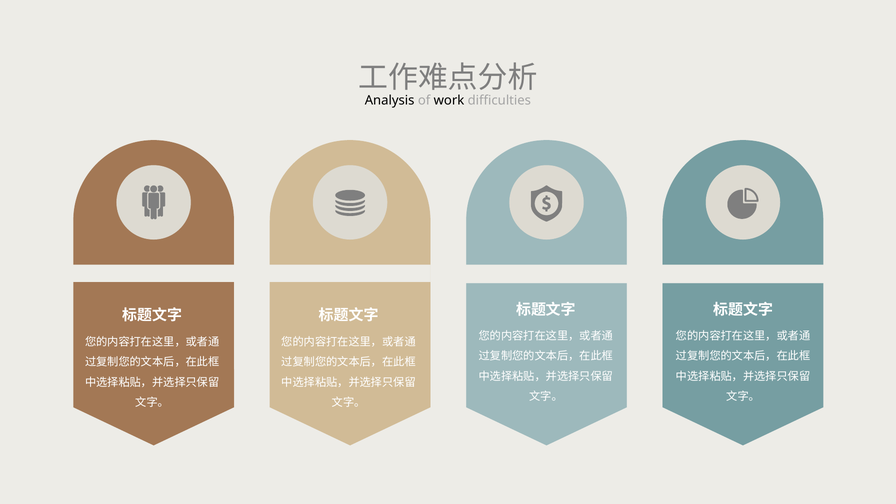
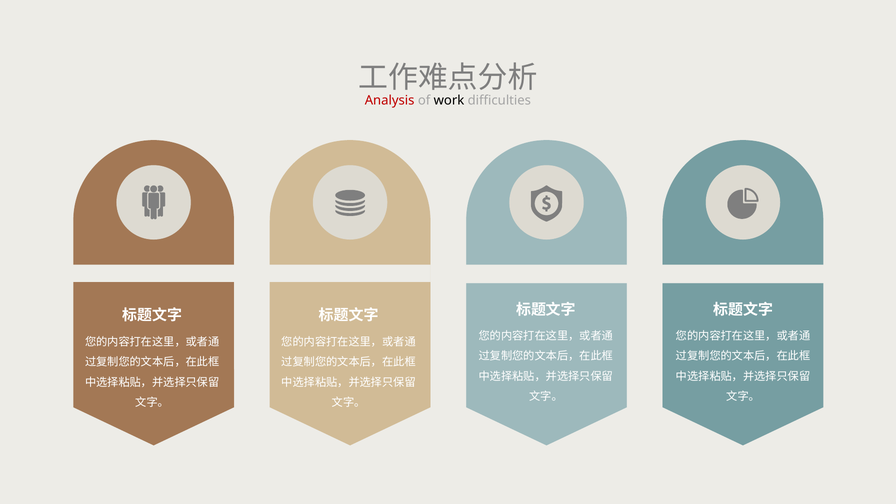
Analysis colour: black -> red
